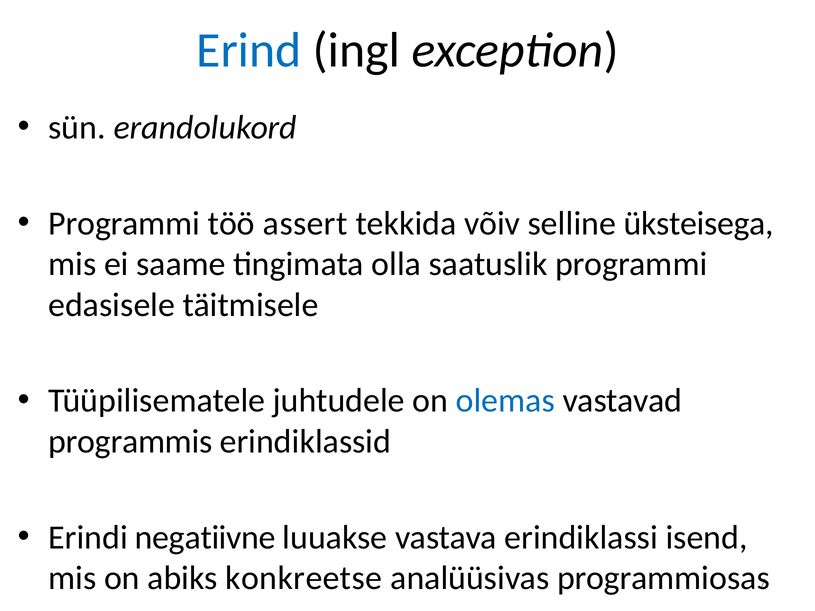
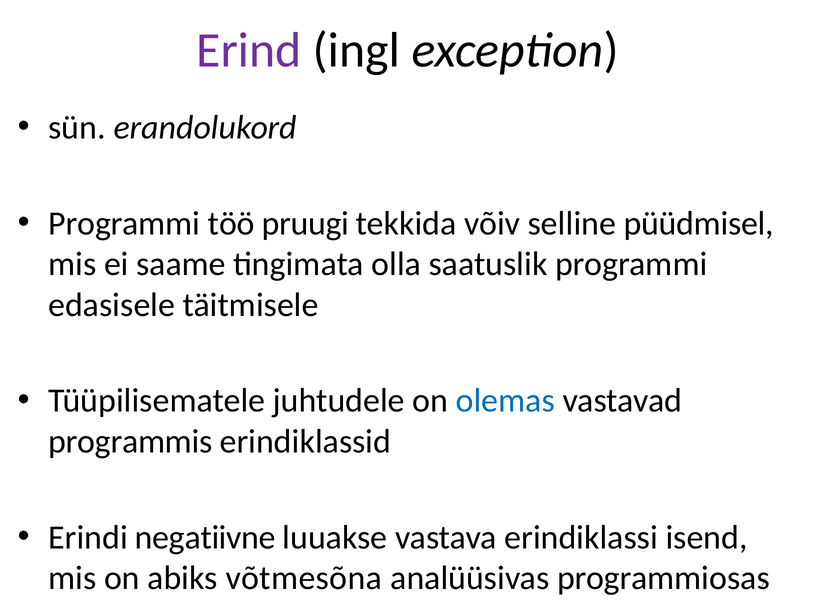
Erind colour: blue -> purple
assert: assert -> pruugi
üksteisega: üksteisega -> püüdmisel
konkreetse: konkreetse -> võtmesõna
